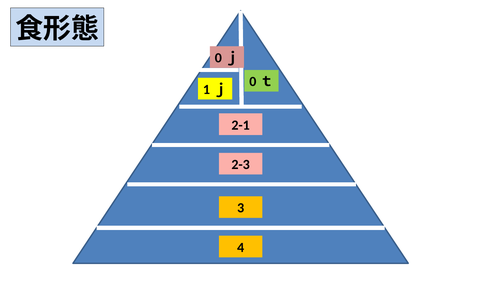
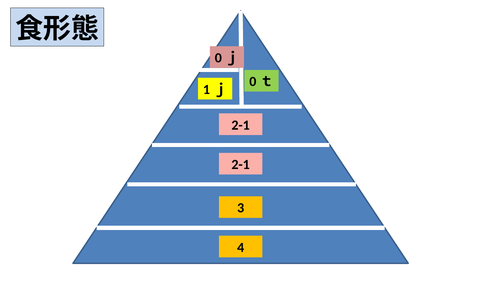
2-3 at (241, 165): 2-3 -> 2-1
